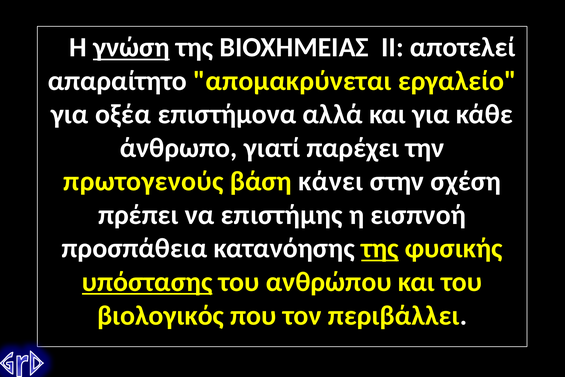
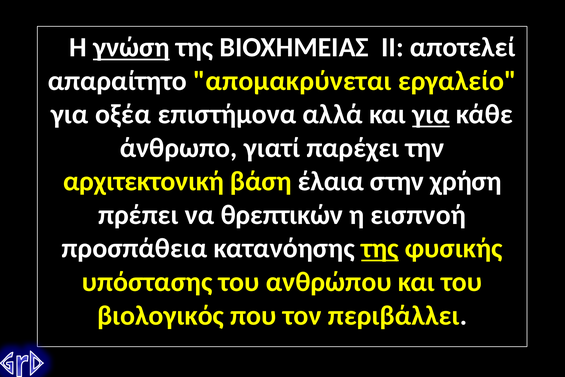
για at (431, 114) underline: none -> present
πρωτογενούς: πρωτογενούς -> αρχιτεκτονική
κάνει: κάνει -> έλαια
σχέση: σχέση -> χρήση
επιστήμης: επιστήμης -> θρεπτικών
υπόστασης underline: present -> none
